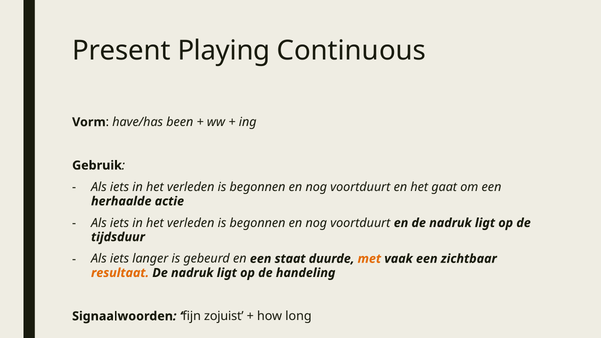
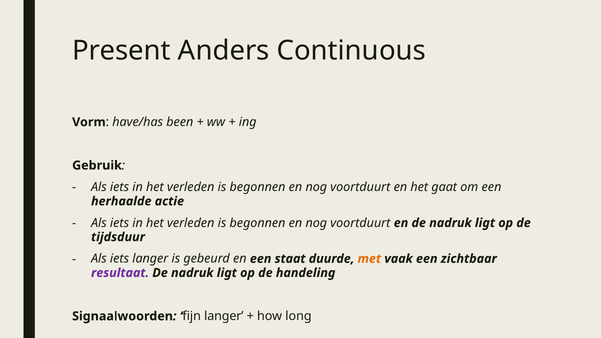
Playing: Playing -> Anders
resultaat colour: orange -> purple
fijn zojuist: zojuist -> langer
